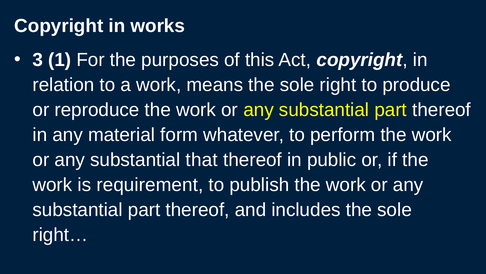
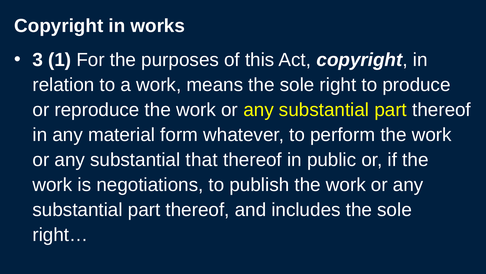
requirement: requirement -> negotiations
